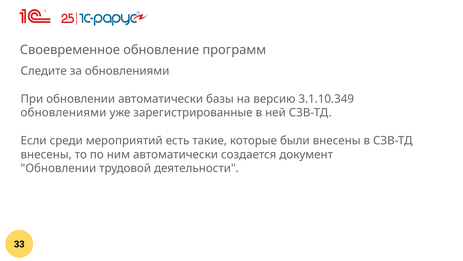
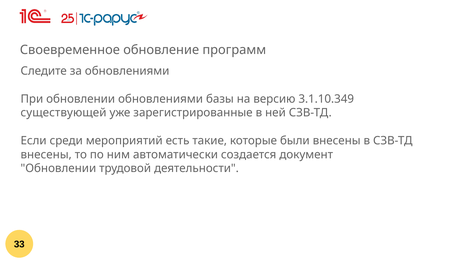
обновлении автоматически: автоматически -> обновлениями
обновлениями at (63, 113): обновлениями -> существующей
